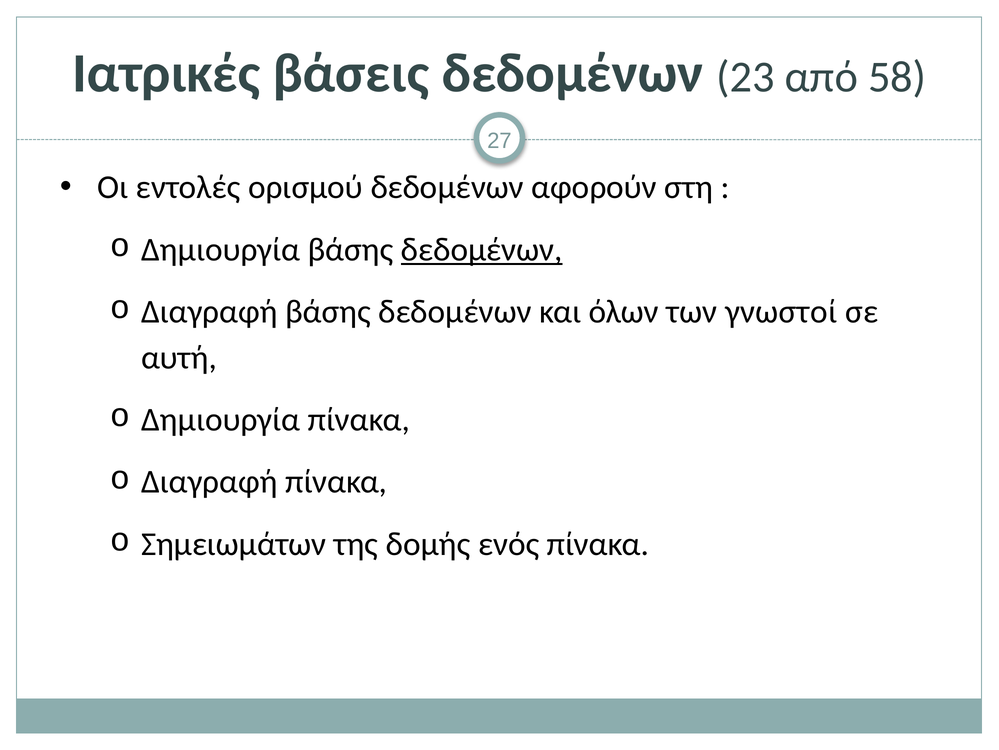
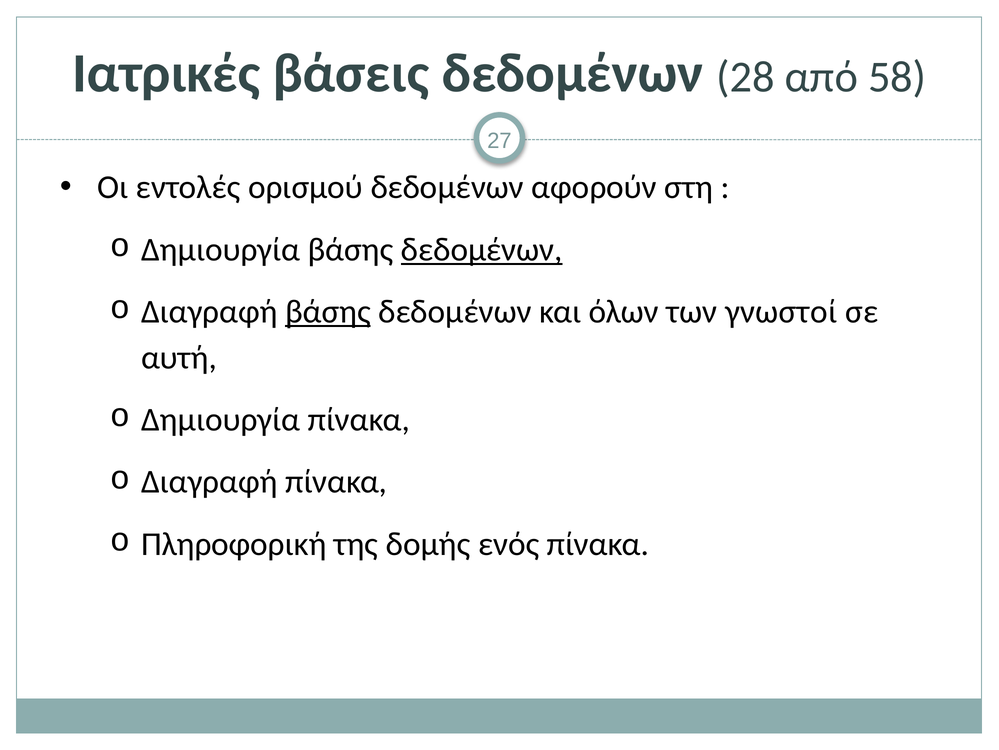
23: 23 -> 28
βάσης at (328, 312) underline: none -> present
Σημειωμάτων: Σημειωμάτων -> Πληροφορική
